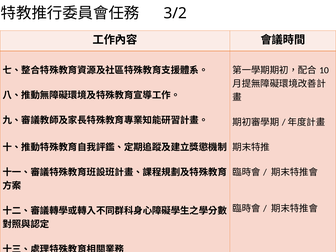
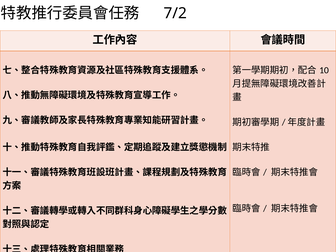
3/2: 3/2 -> 7/2
